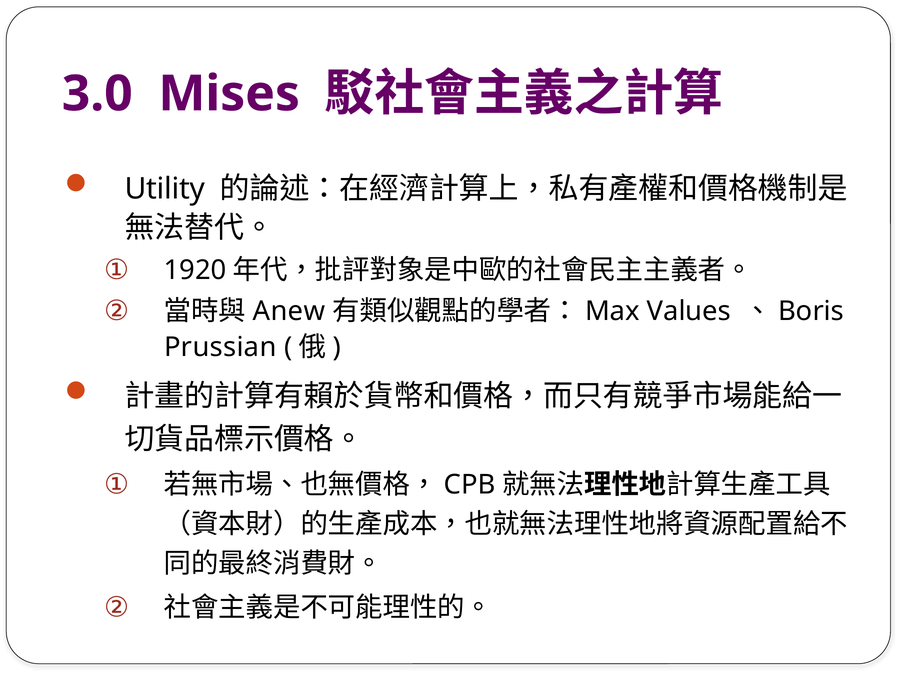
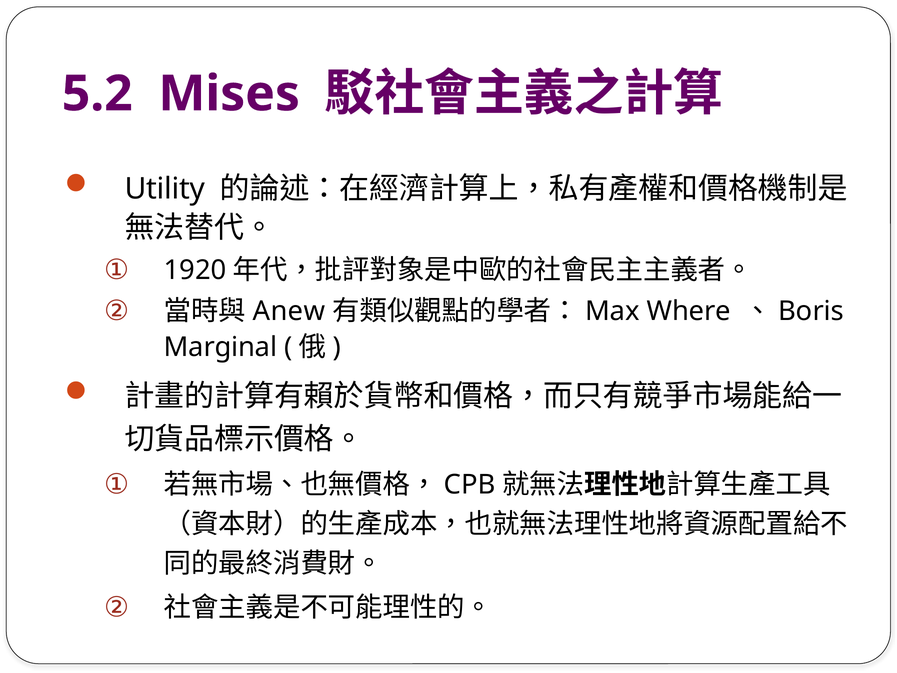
3.0: 3.0 -> 5.2
Values: Values -> Where
Prussian: Prussian -> Marginal
